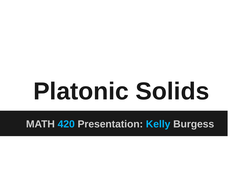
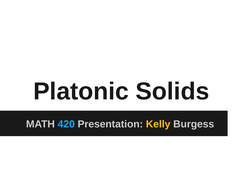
Kelly colour: light blue -> yellow
